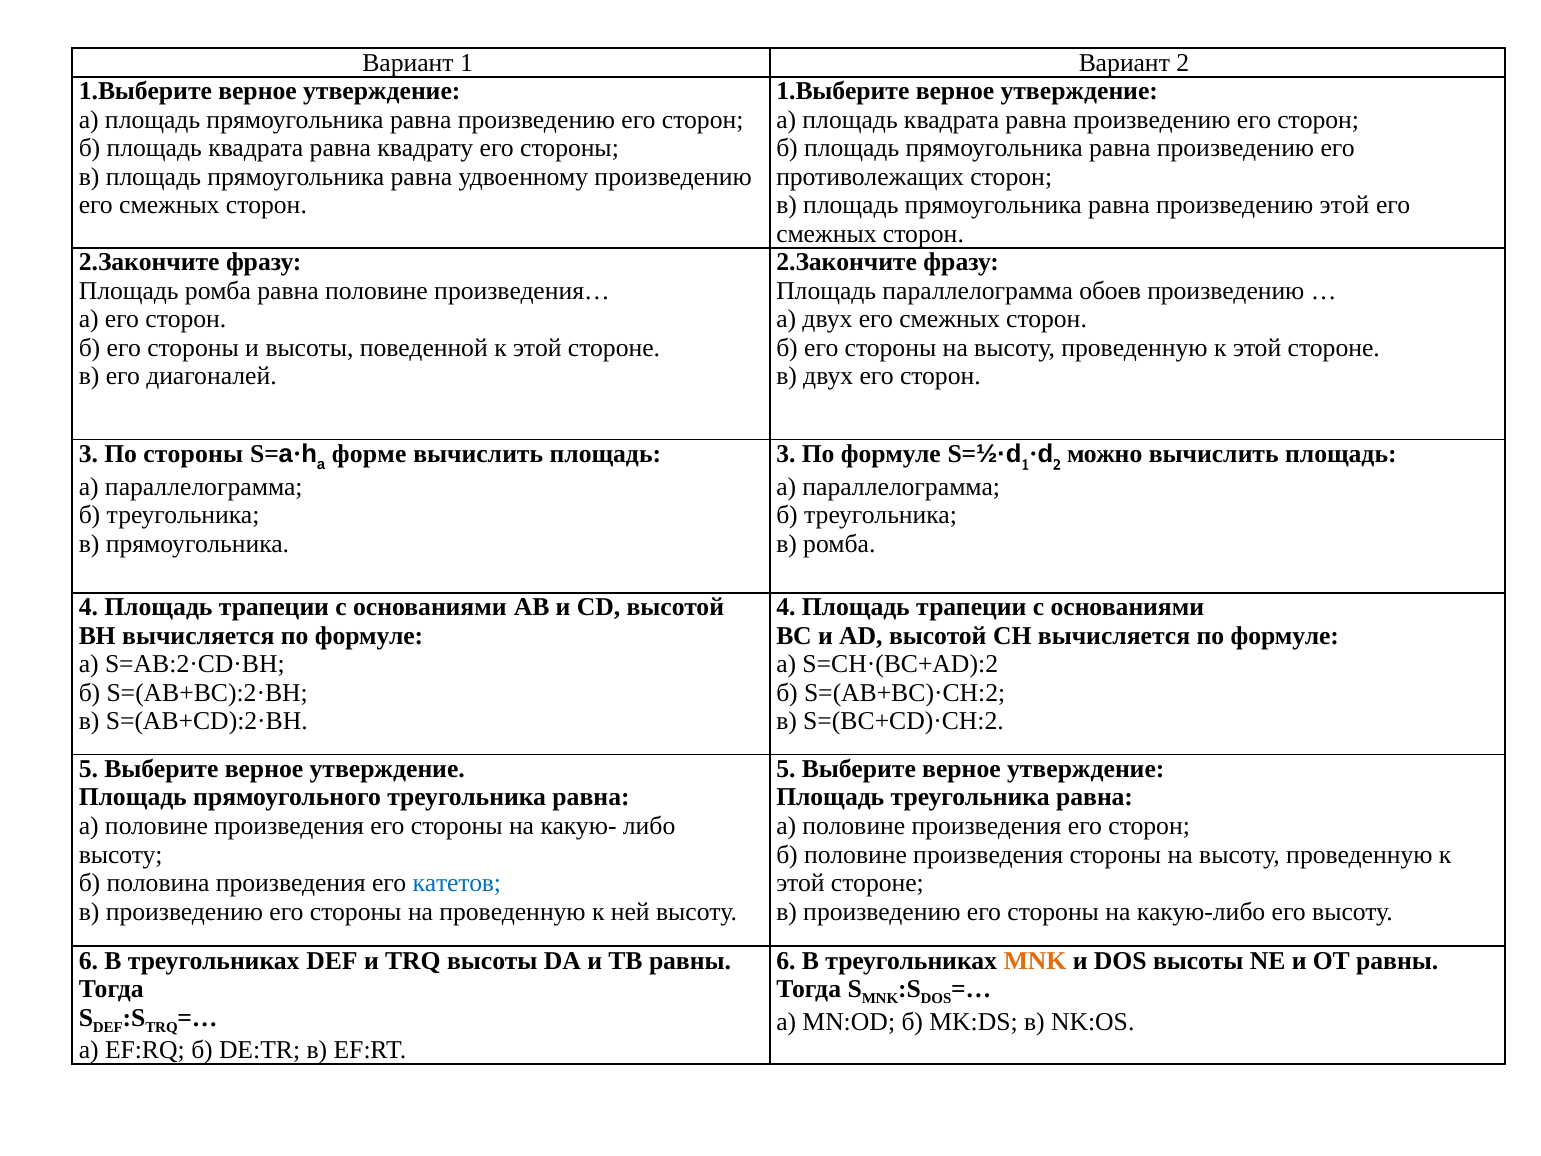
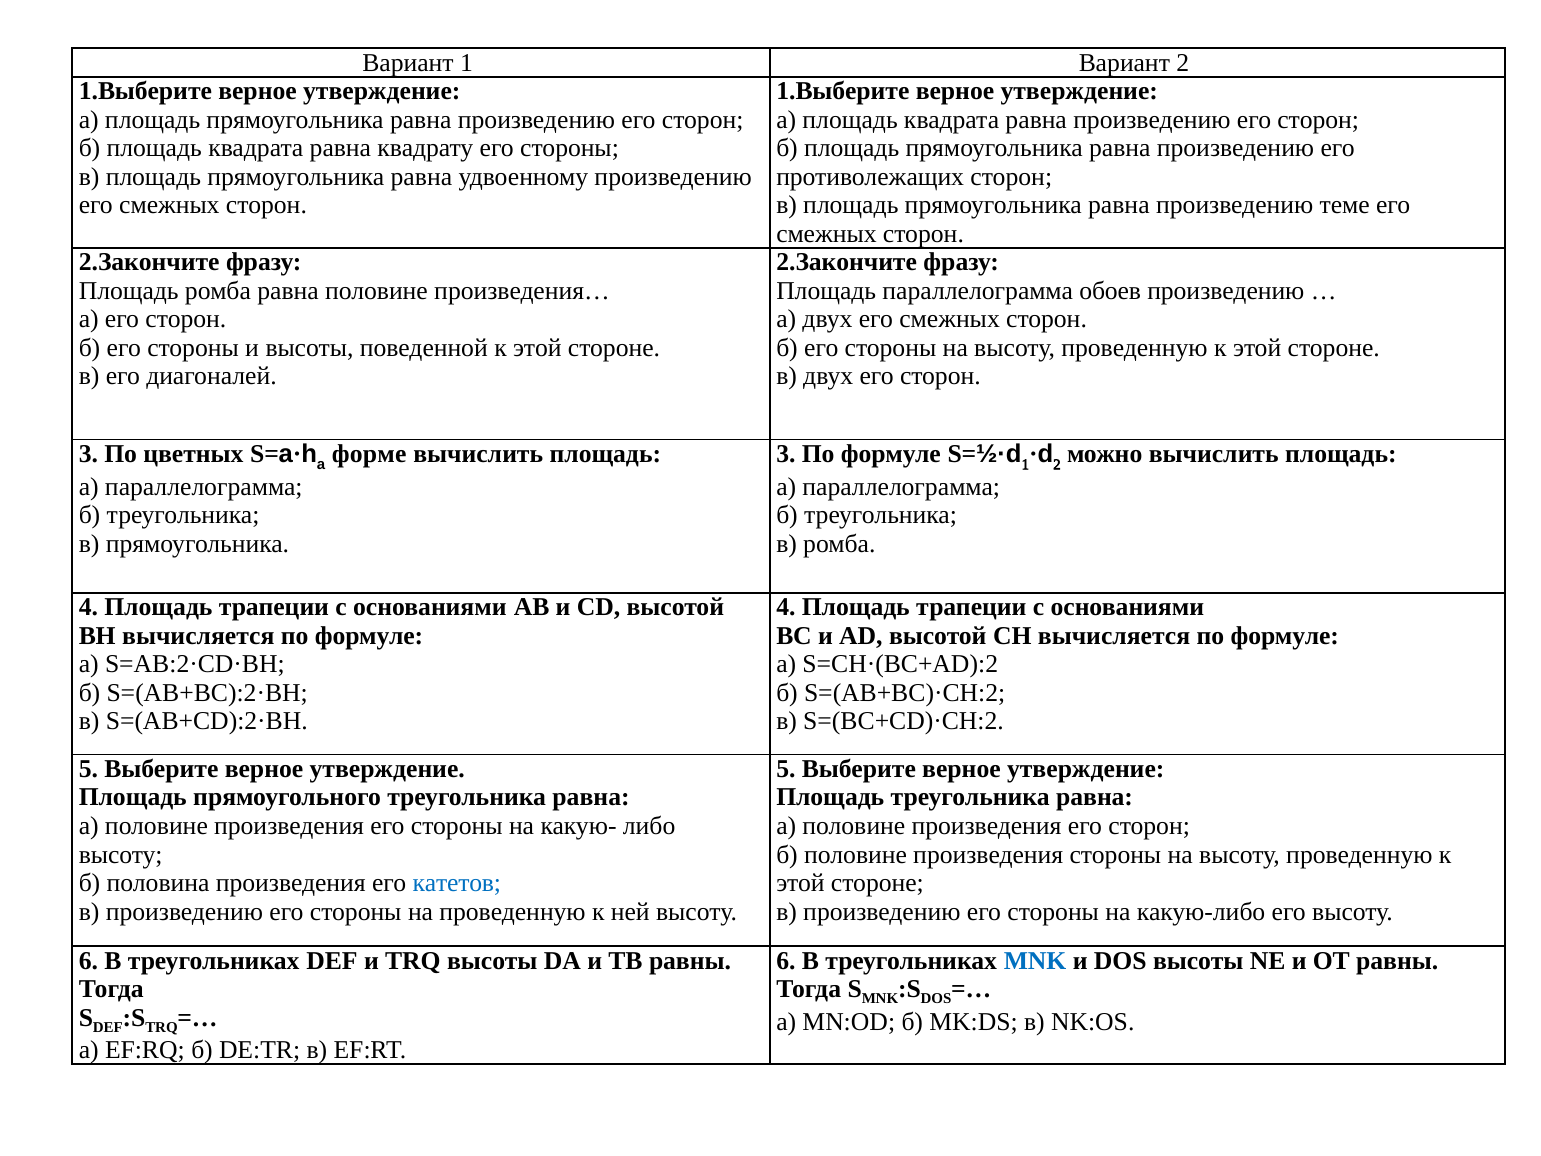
произведению этой: этой -> теме
По стороны: стороны -> цветных
MNK at (1035, 960) colour: orange -> blue
